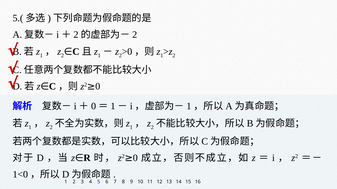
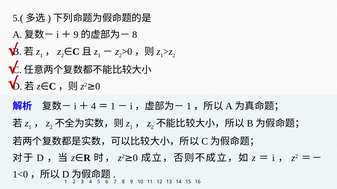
2 at (76, 35): 2 -> 9
2 at (135, 35): 2 -> 8
0 at (94, 107): 0 -> 4
